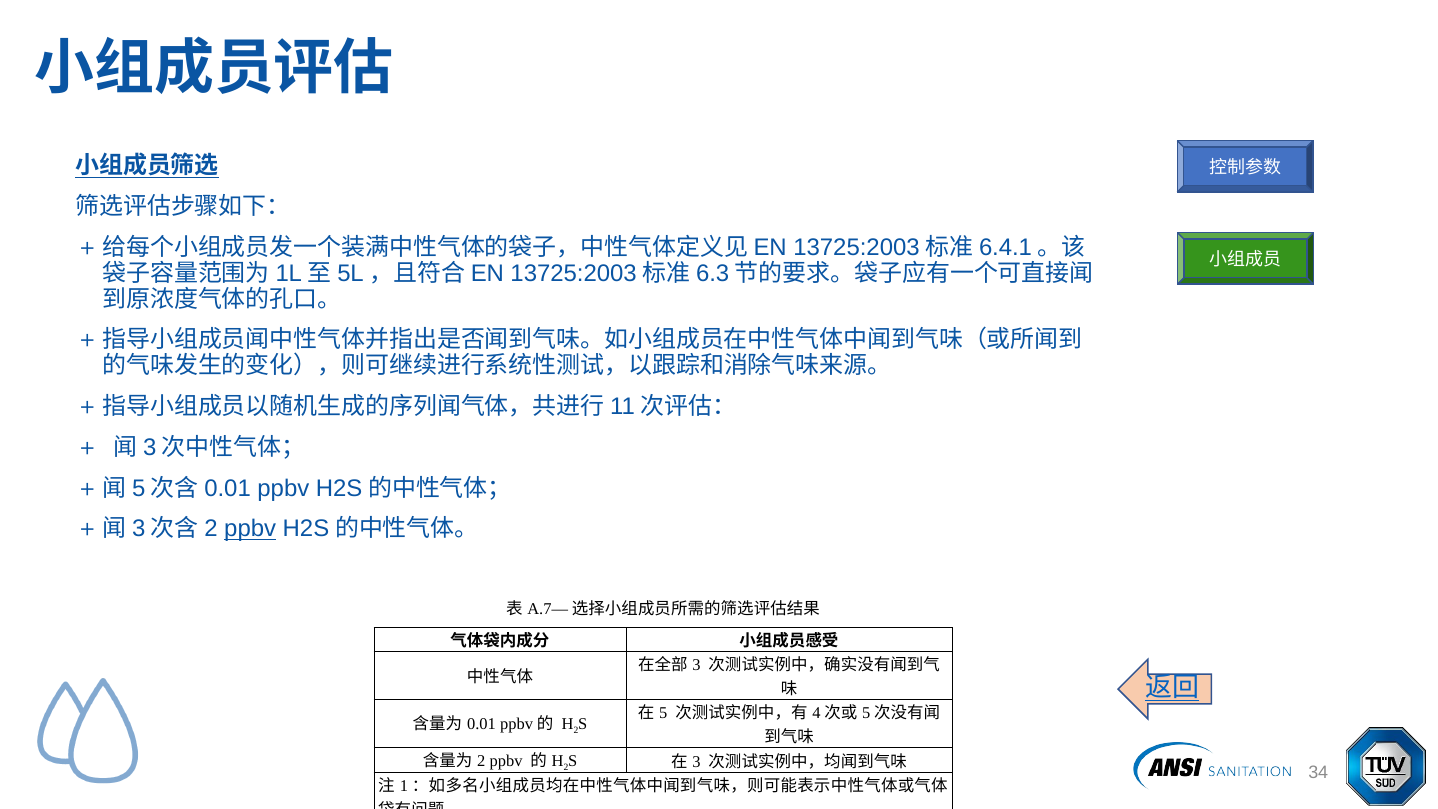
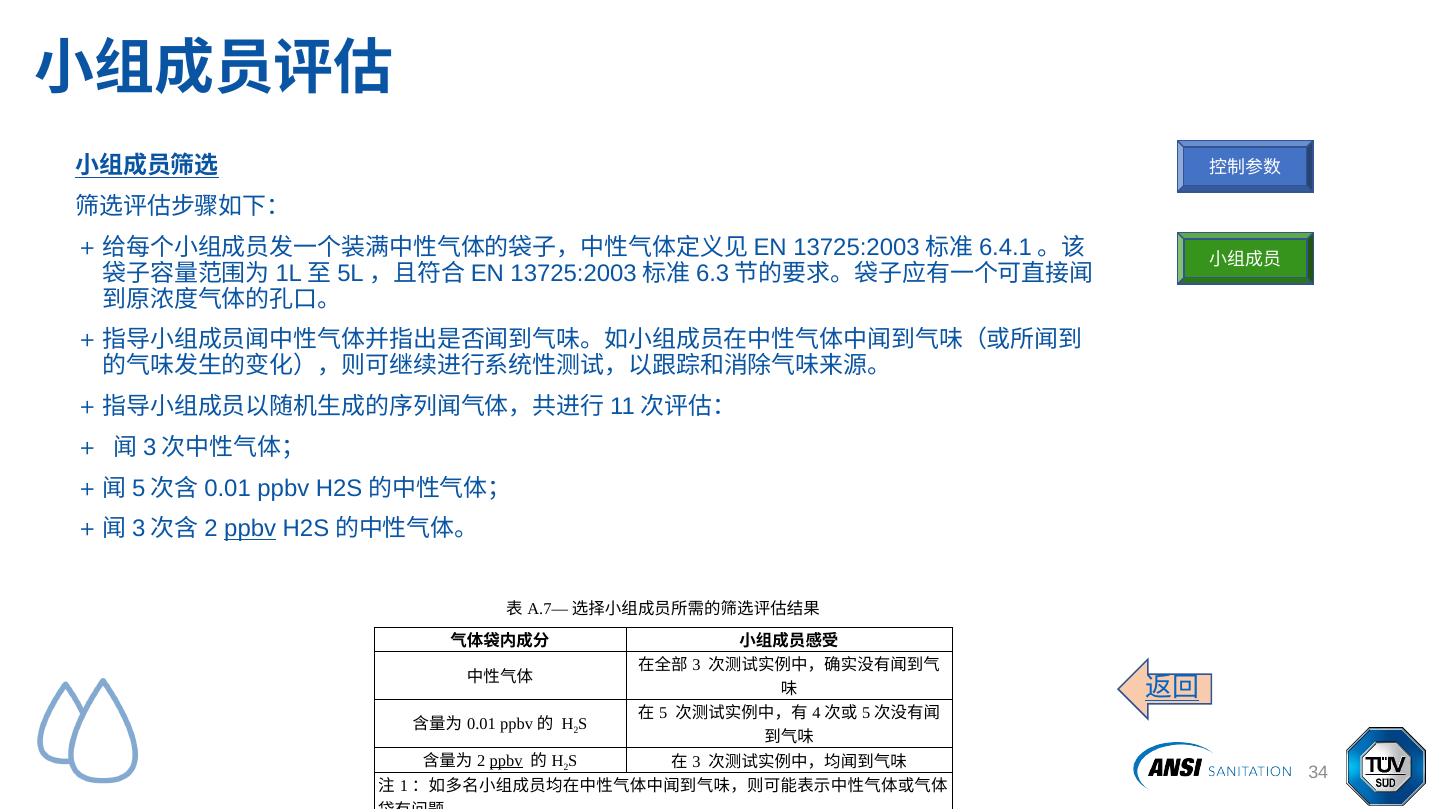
ppbv at (506, 761) underline: none -> present
